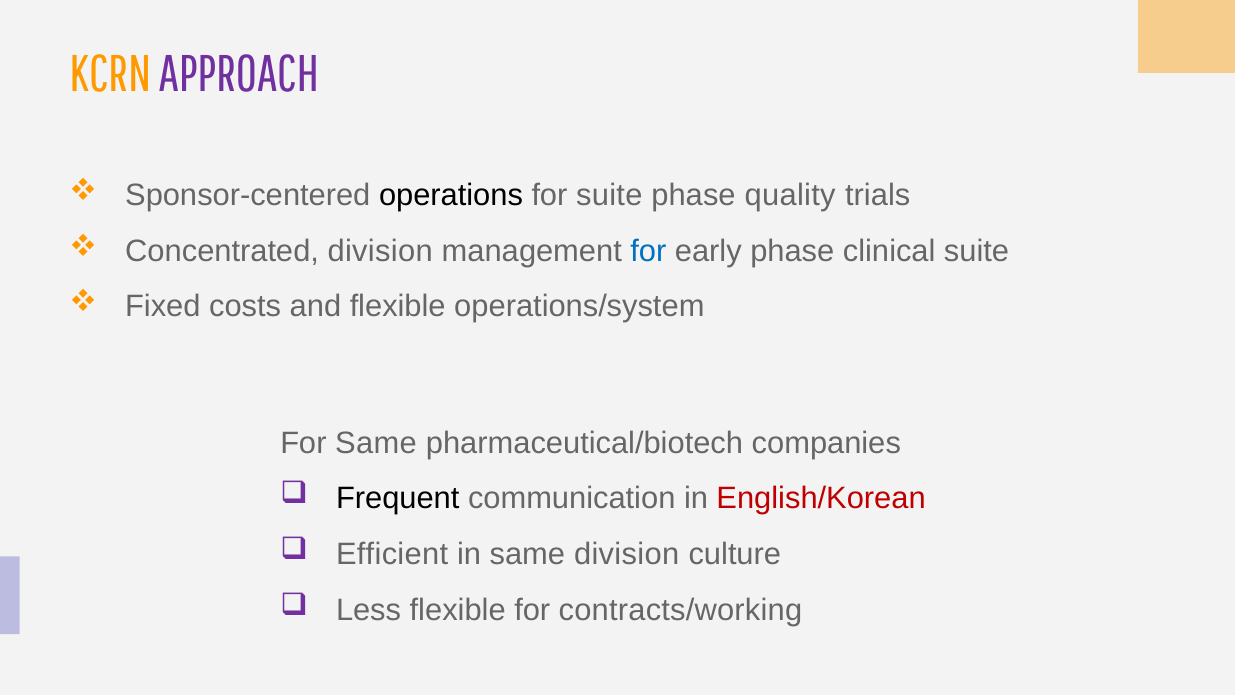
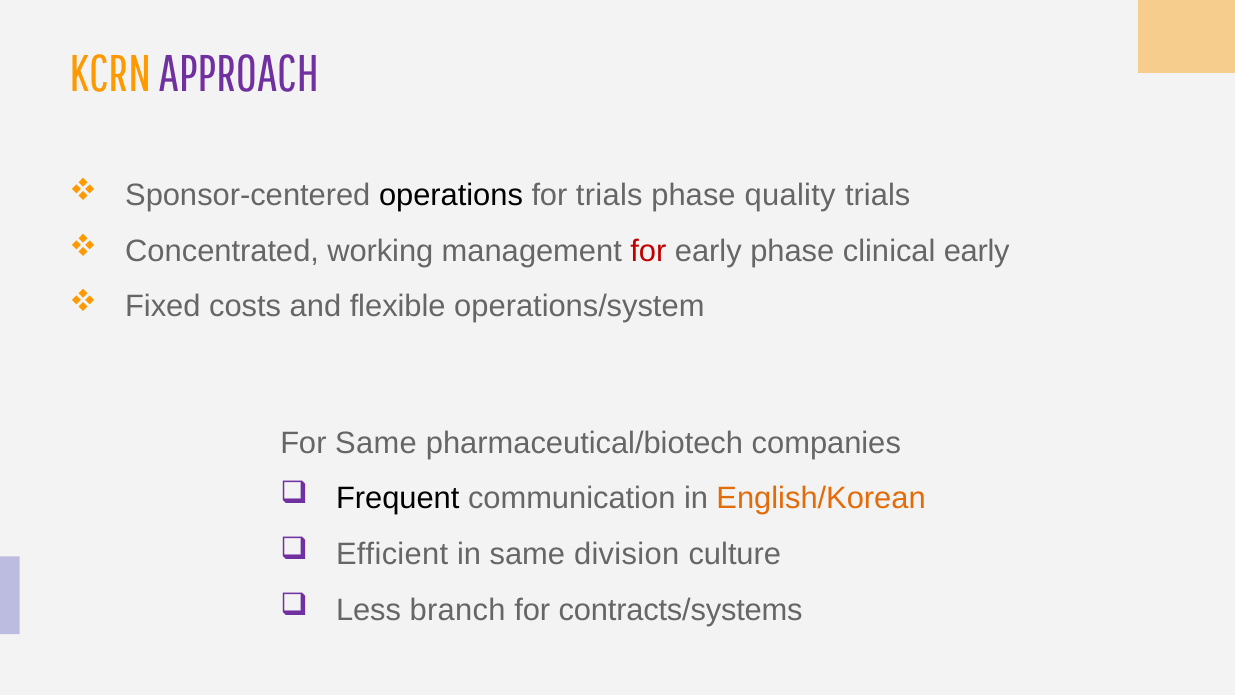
for suite: suite -> trials
Concentrated division: division -> working
for at (648, 251) colour: blue -> red
clinical suite: suite -> early
English/Korean colour: red -> orange
Less flexible: flexible -> branch
contracts/working: contracts/working -> contracts/systems
